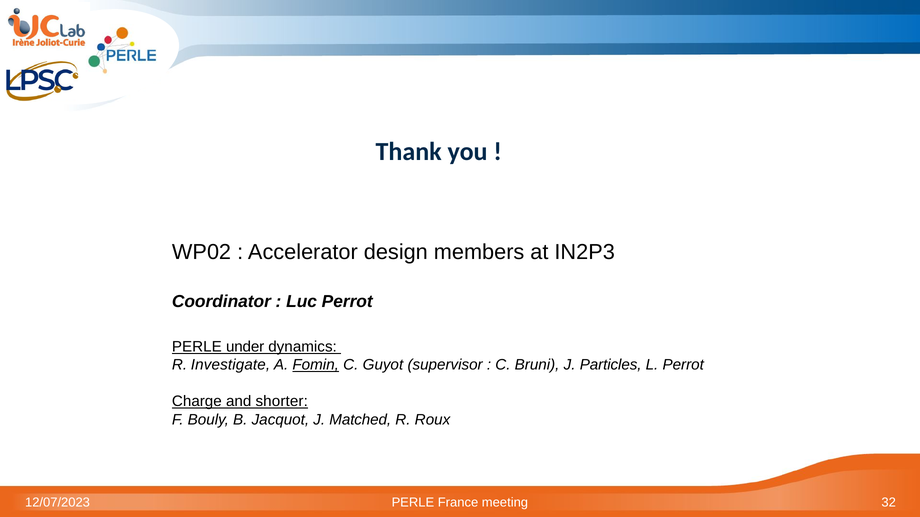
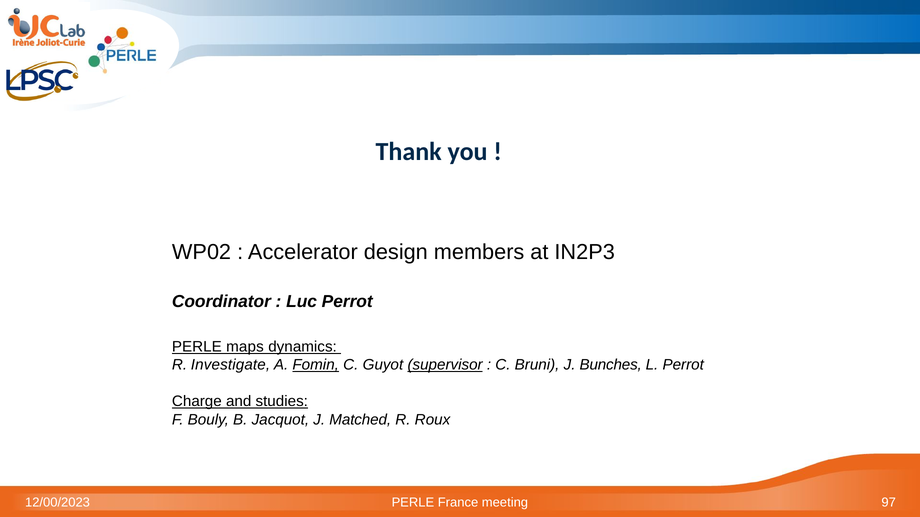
under: under -> maps
supervisor underline: none -> present
Particles: Particles -> Bunches
shorter: shorter -> studies
12/07/2023: 12/07/2023 -> 12/00/2023
32: 32 -> 97
